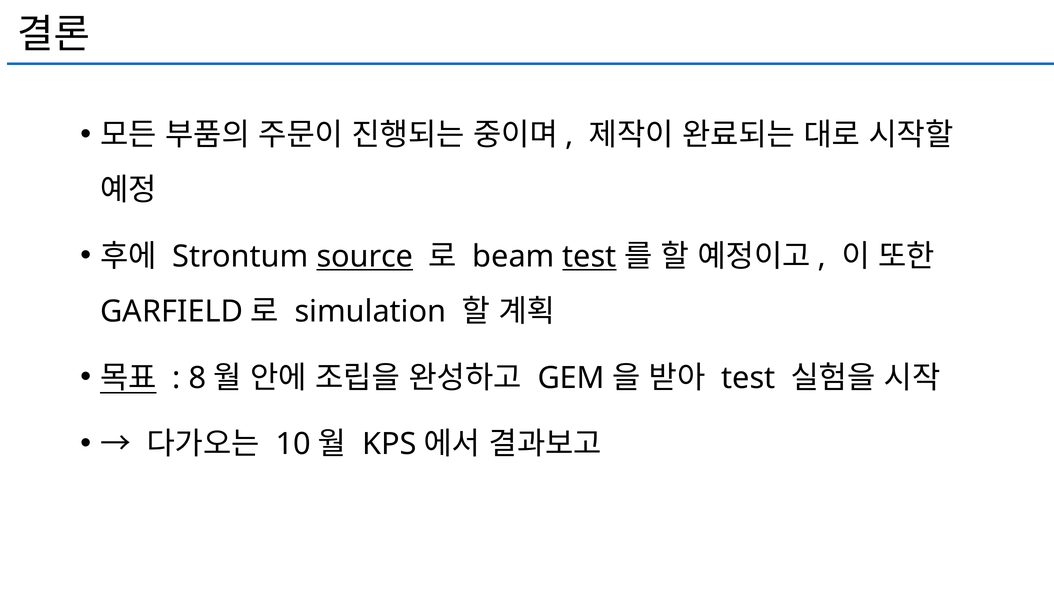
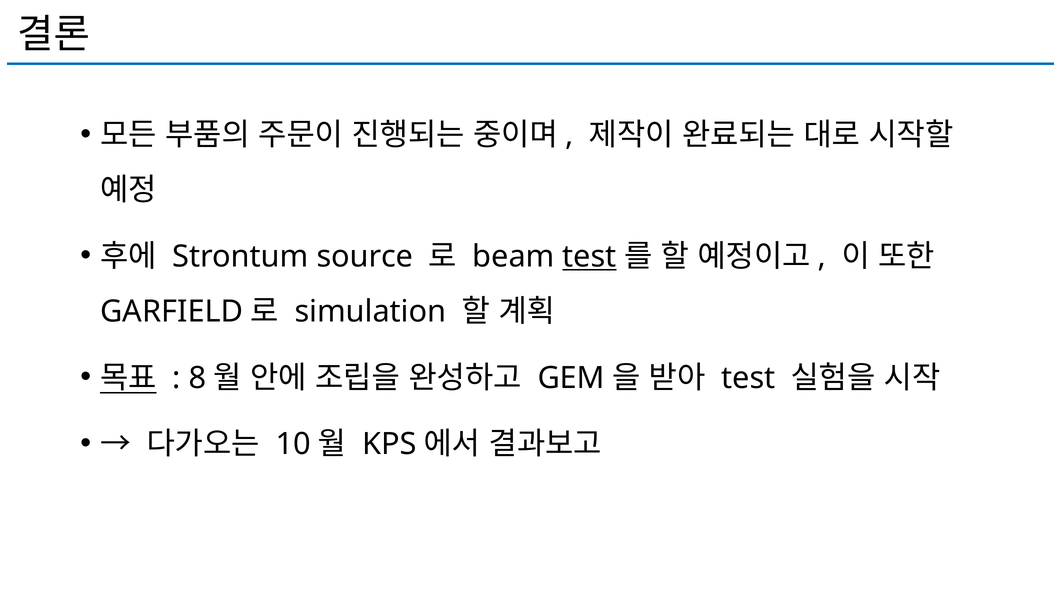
source underline: present -> none
